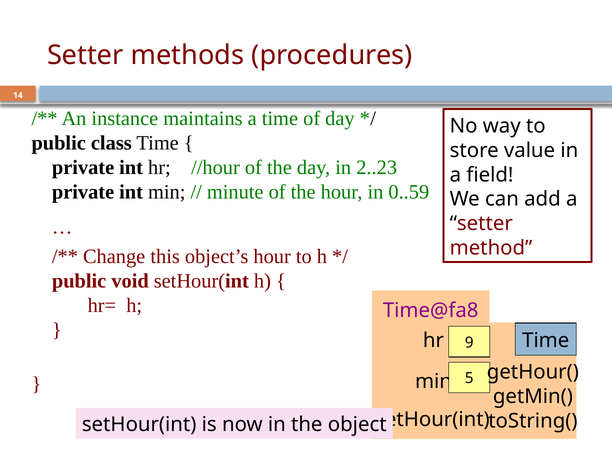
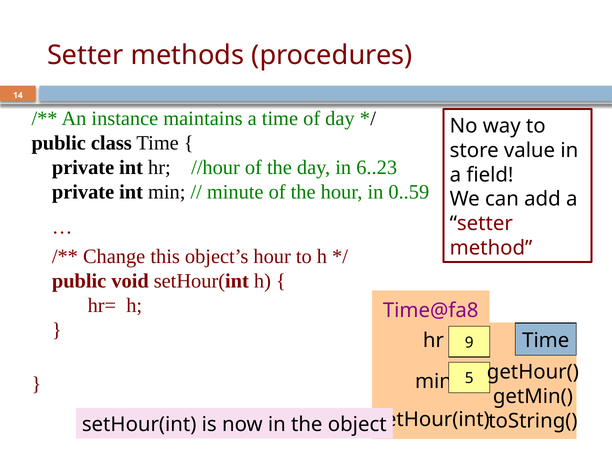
2..23: 2..23 -> 6..23
